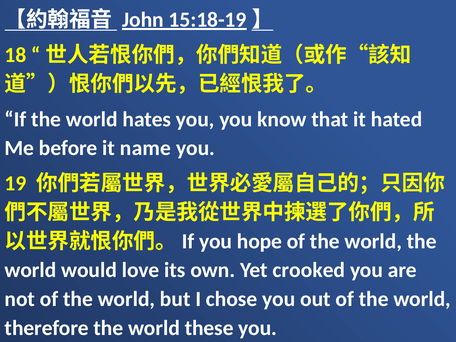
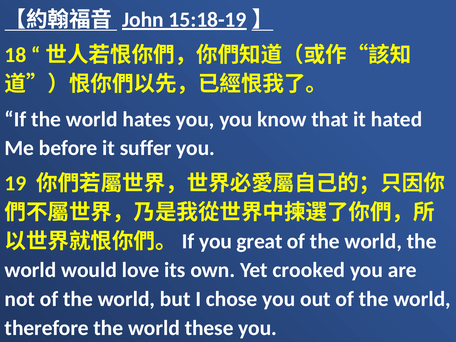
name: name -> suffer
hope: hope -> great
